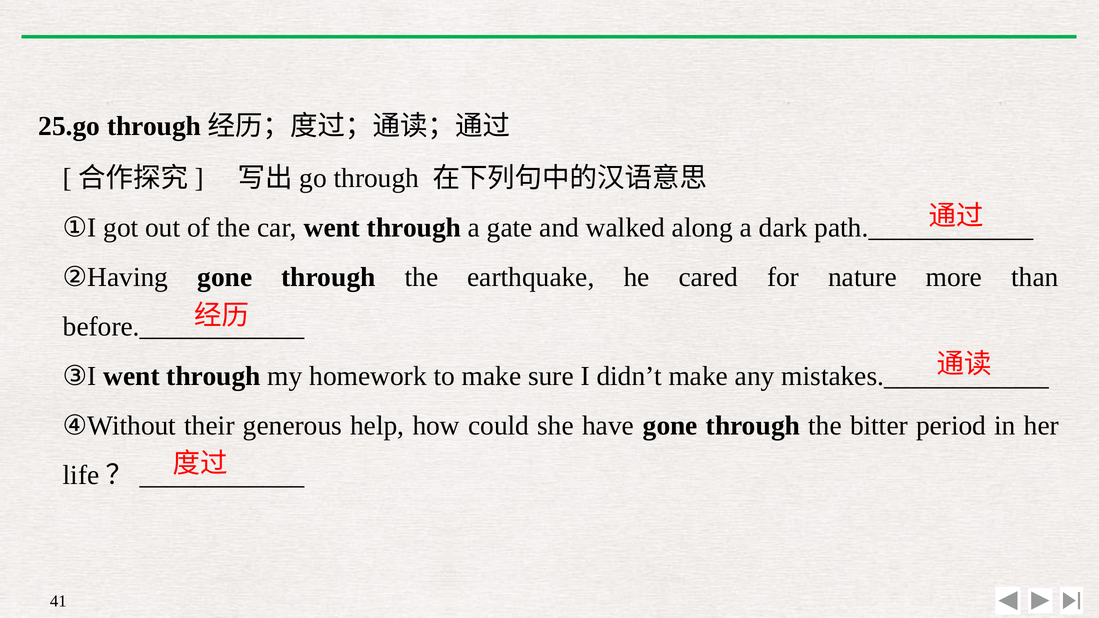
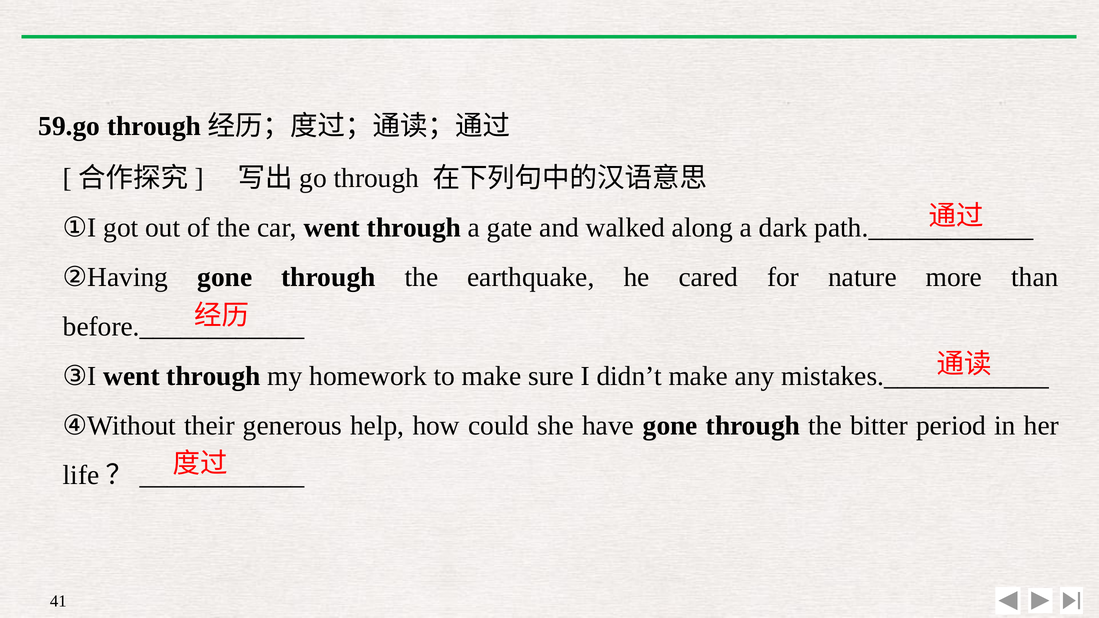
25.go: 25.go -> 59.go
